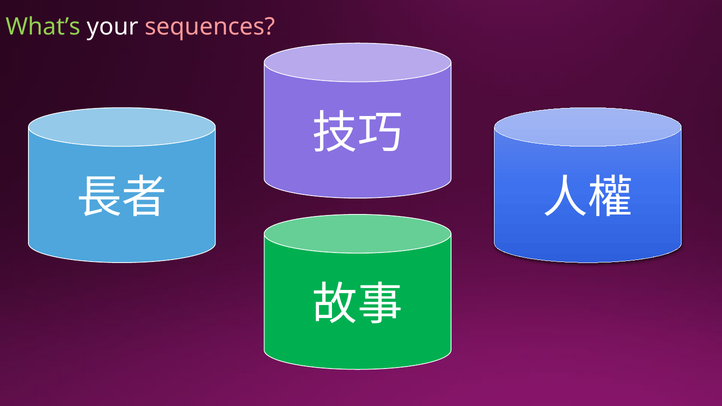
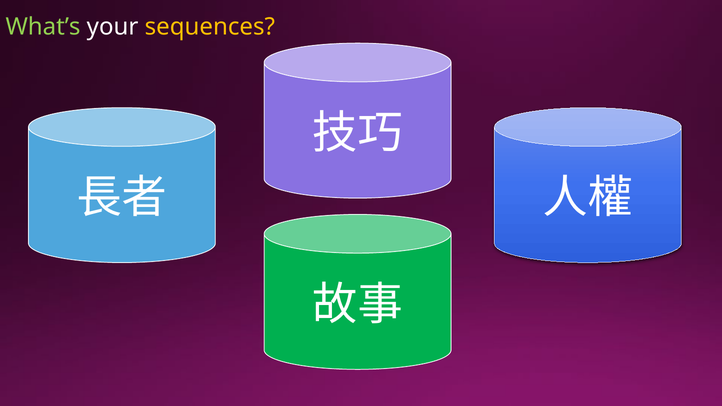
sequences colour: pink -> yellow
